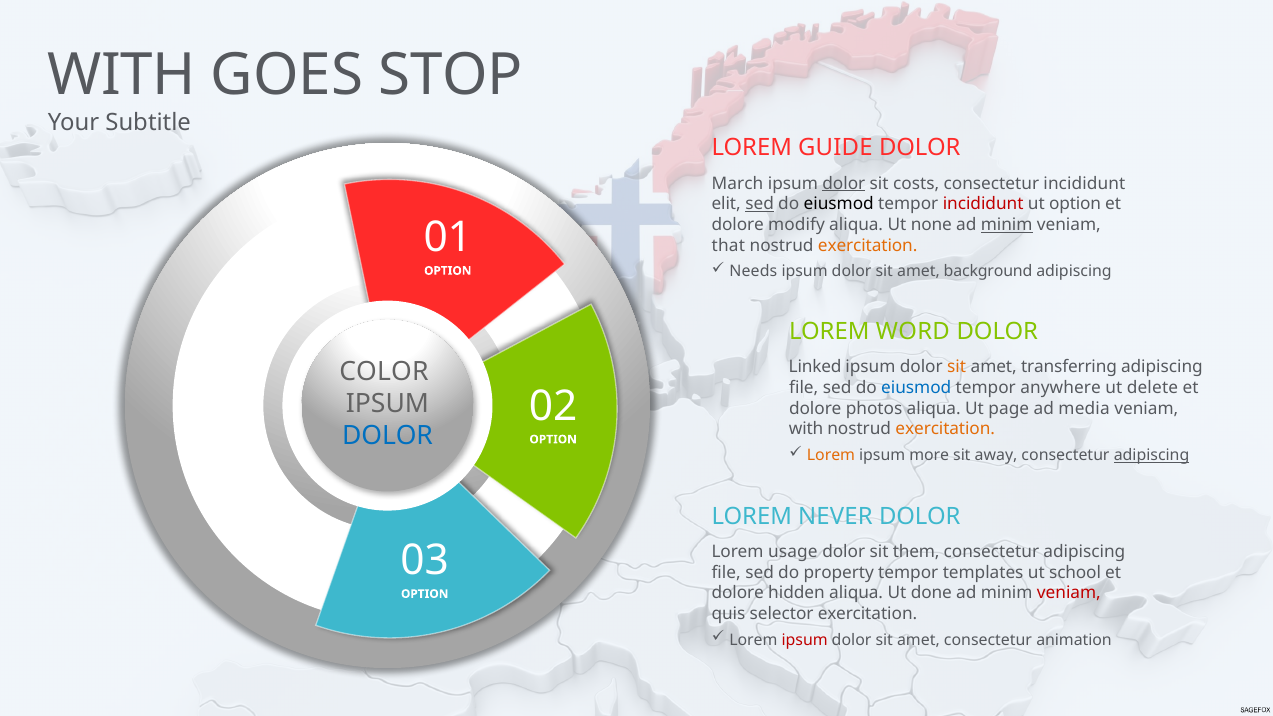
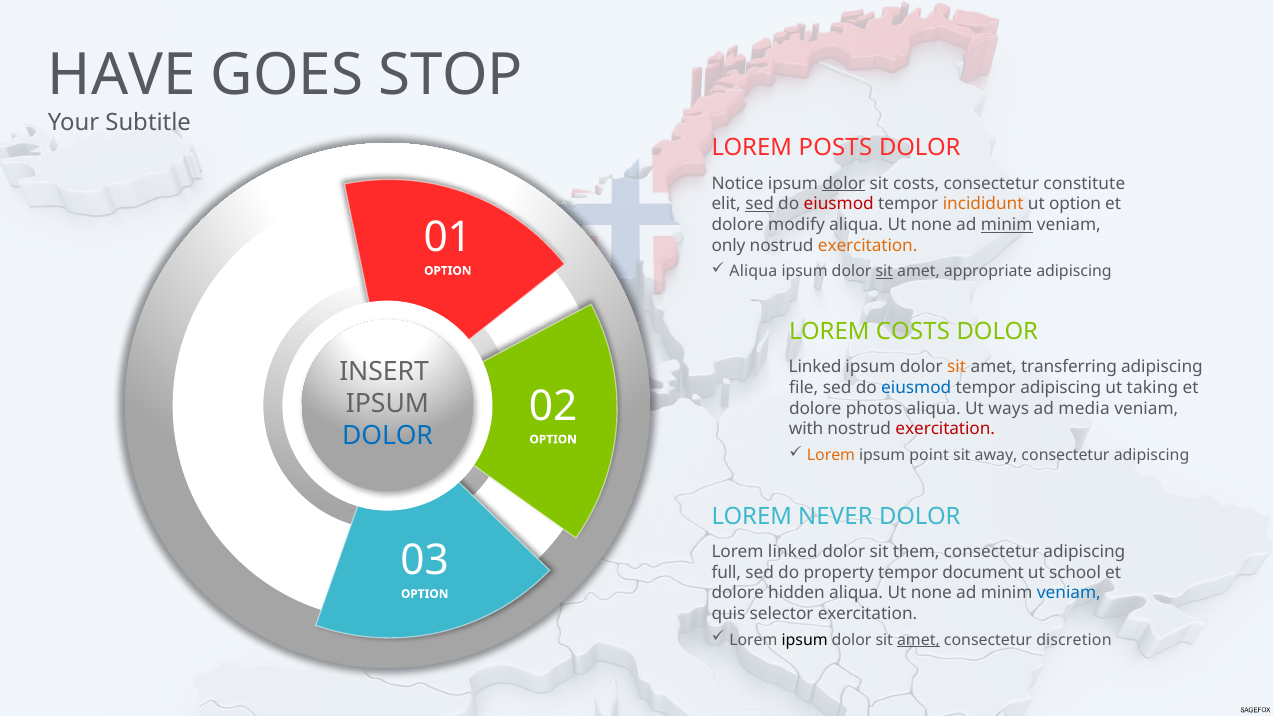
WITH at (122, 76): WITH -> HAVE
GUIDE: GUIDE -> POSTS
March: March -> Notice
consectetur incididunt: incididunt -> constitute
eiusmod at (839, 204) colour: black -> red
incididunt at (983, 204) colour: red -> orange
that: that -> only
Needs at (753, 272): Needs -> Aliqua
sit at (884, 272) underline: none -> present
background: background -> appropriate
LOREM WORD: WORD -> COSTS
COLOR: COLOR -> INSERT
tempor anywhere: anywhere -> adipiscing
delete: delete -> taking
page: page -> ways
exercitation at (945, 429) colour: orange -> red
more: more -> point
adipiscing at (1152, 455) underline: present -> none
Lorem usage: usage -> linked
file at (726, 573): file -> full
templates: templates -> document
done at (931, 593): done -> none
veniam at (1069, 593) colour: red -> blue
ipsum at (805, 640) colour: red -> black
amet at (918, 640) underline: none -> present
animation: animation -> discretion
